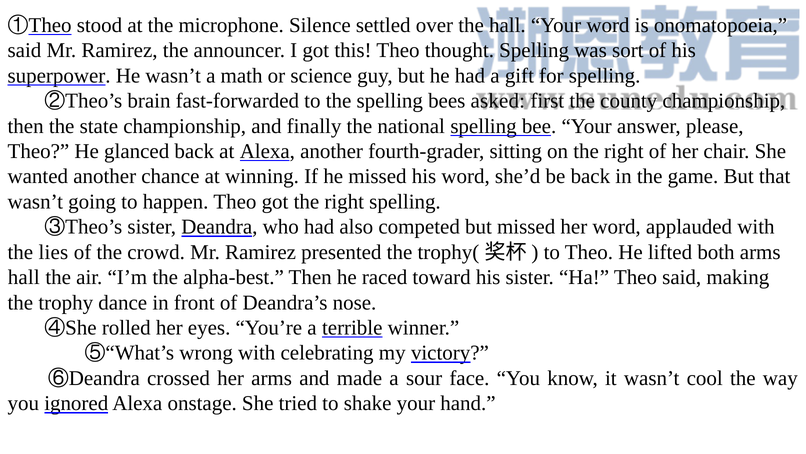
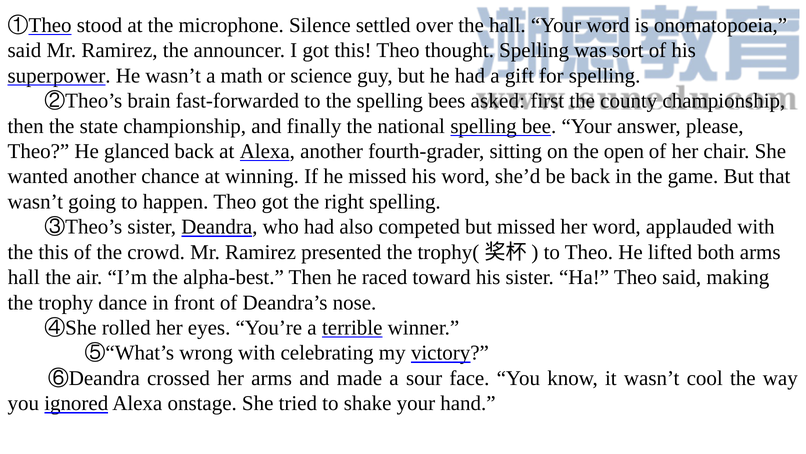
on the right: right -> open
the lies: lies -> this
